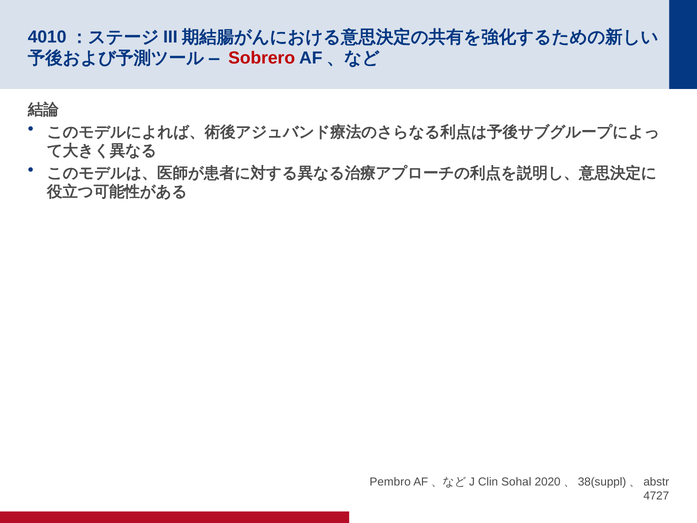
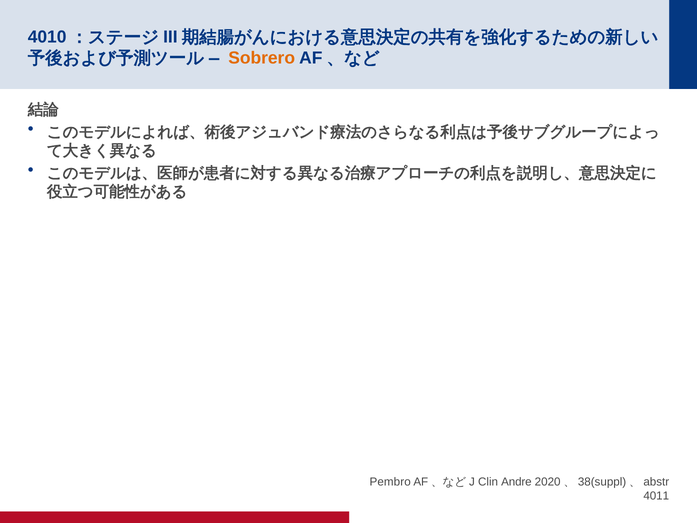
Sobrero colour: red -> orange
Sohal: Sohal -> Andre
4727: 4727 -> 4011
